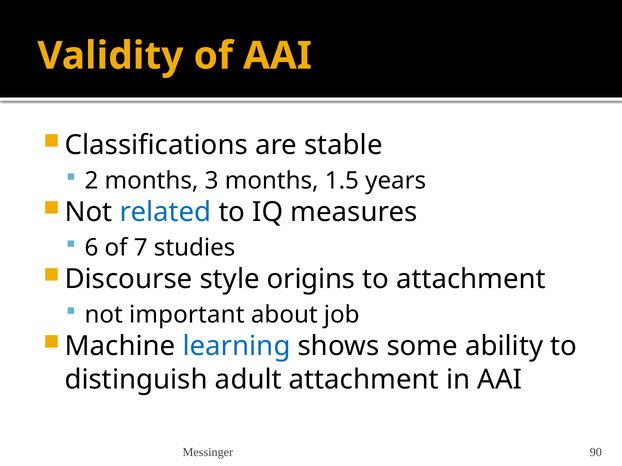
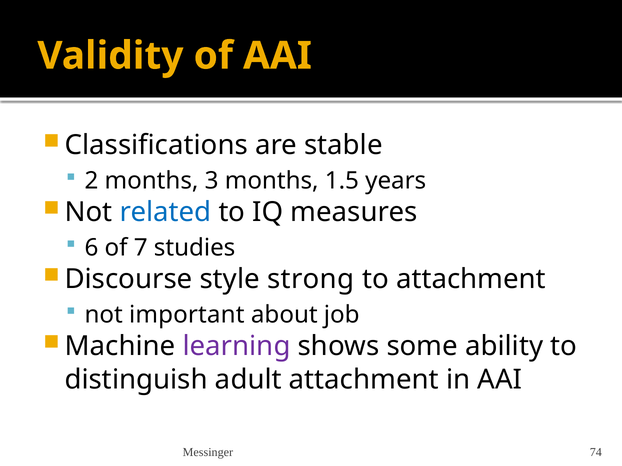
origins: origins -> strong
learning colour: blue -> purple
90: 90 -> 74
